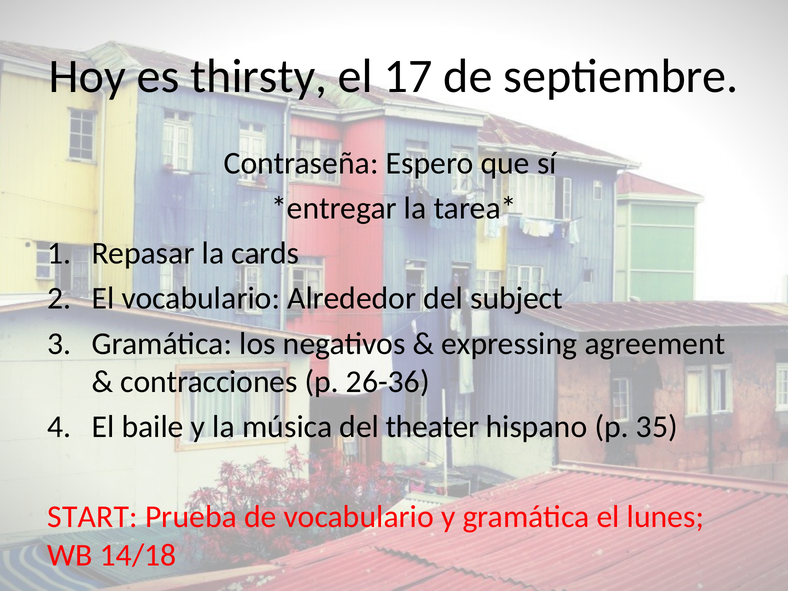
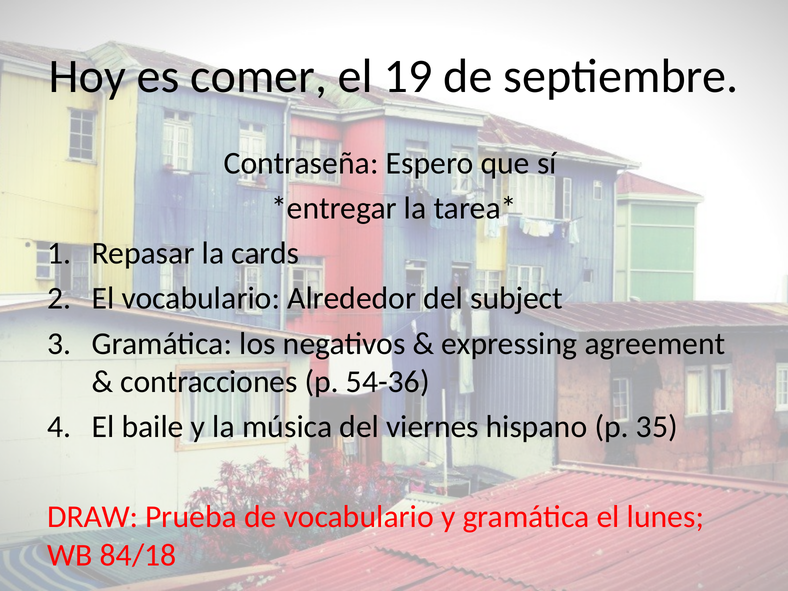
thirsty: thirsty -> comer
17: 17 -> 19
26-36: 26-36 -> 54-36
theater: theater -> viernes
START: START -> DRAW
14/18: 14/18 -> 84/18
